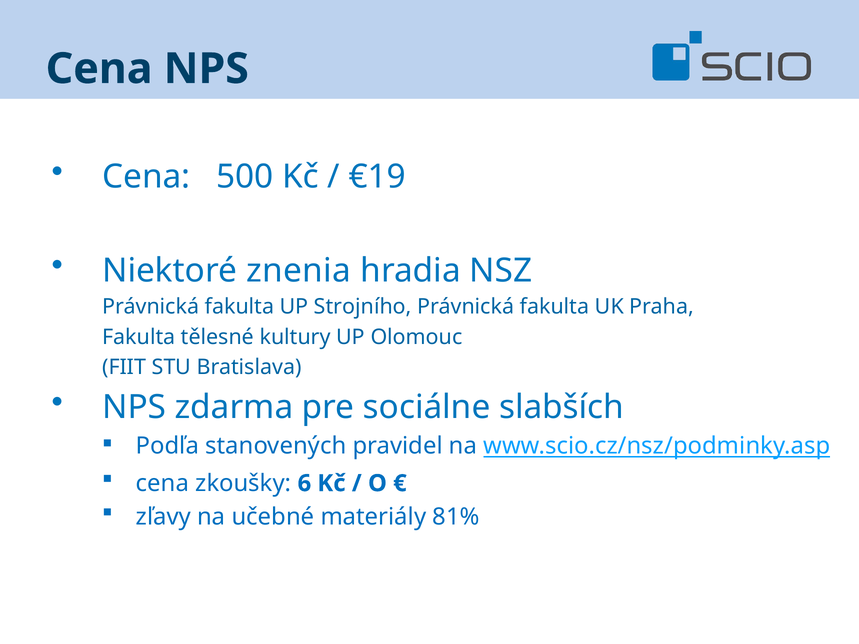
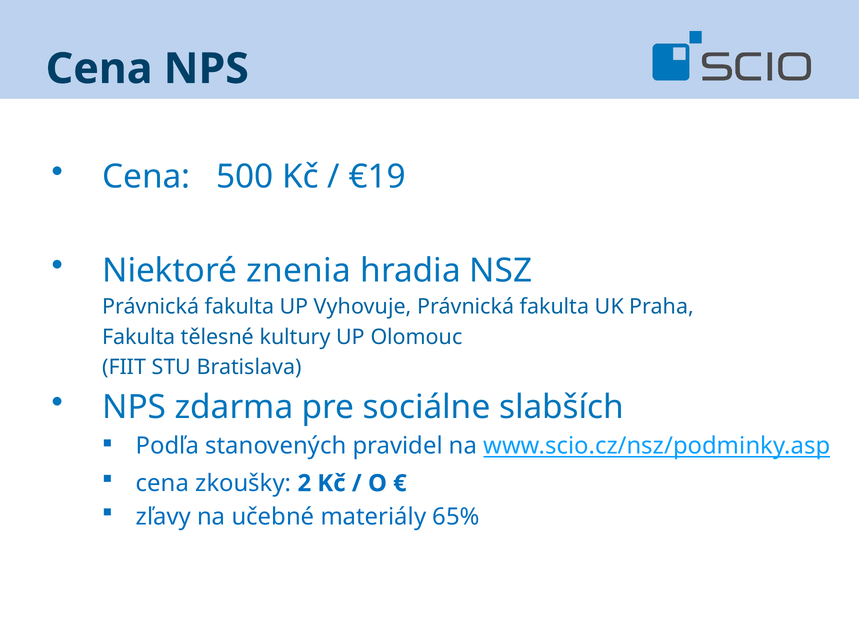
Strojního: Strojního -> Vyhovuje
6: 6 -> 2
81%: 81% -> 65%
